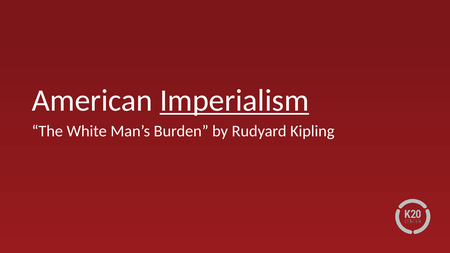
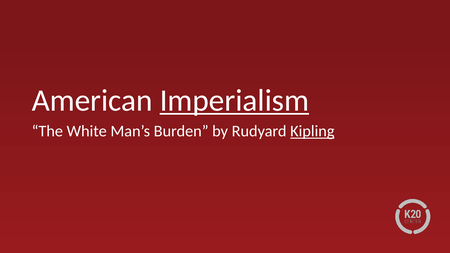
Kipling underline: none -> present
